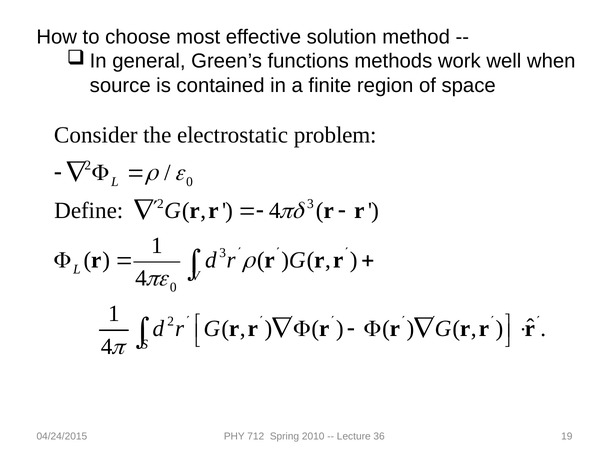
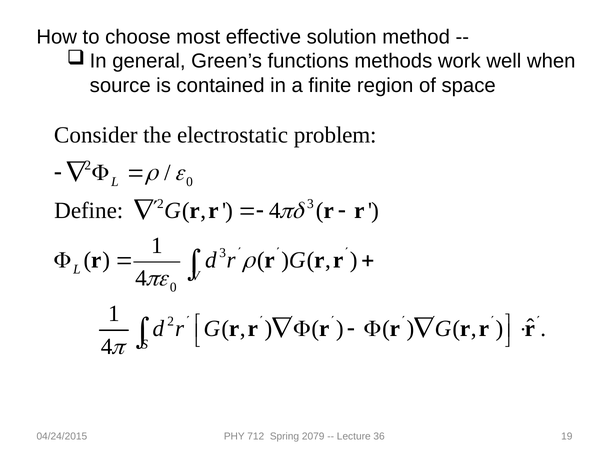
2010: 2010 -> 2079
